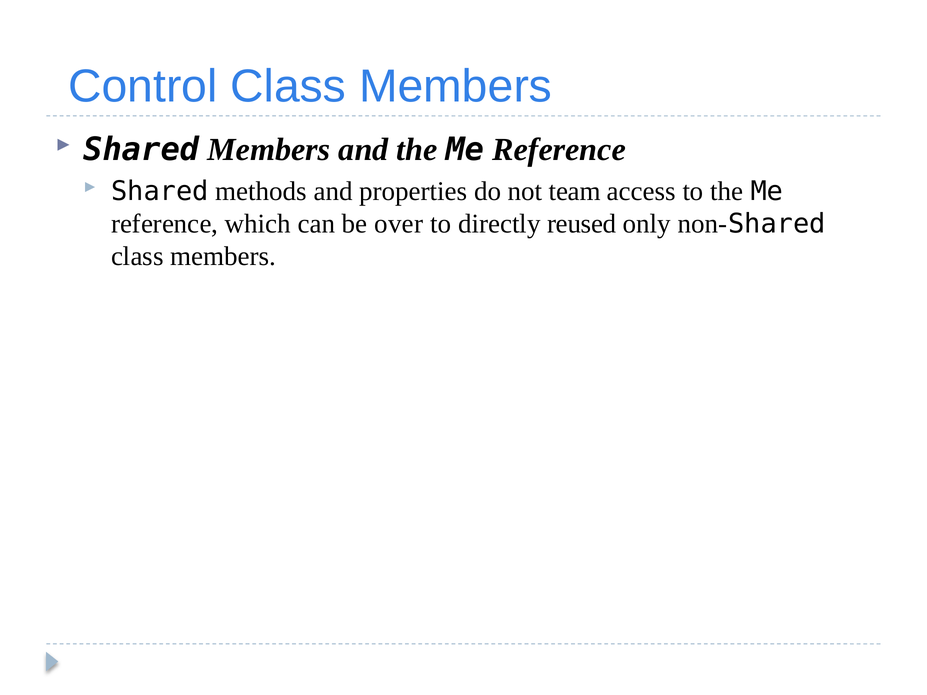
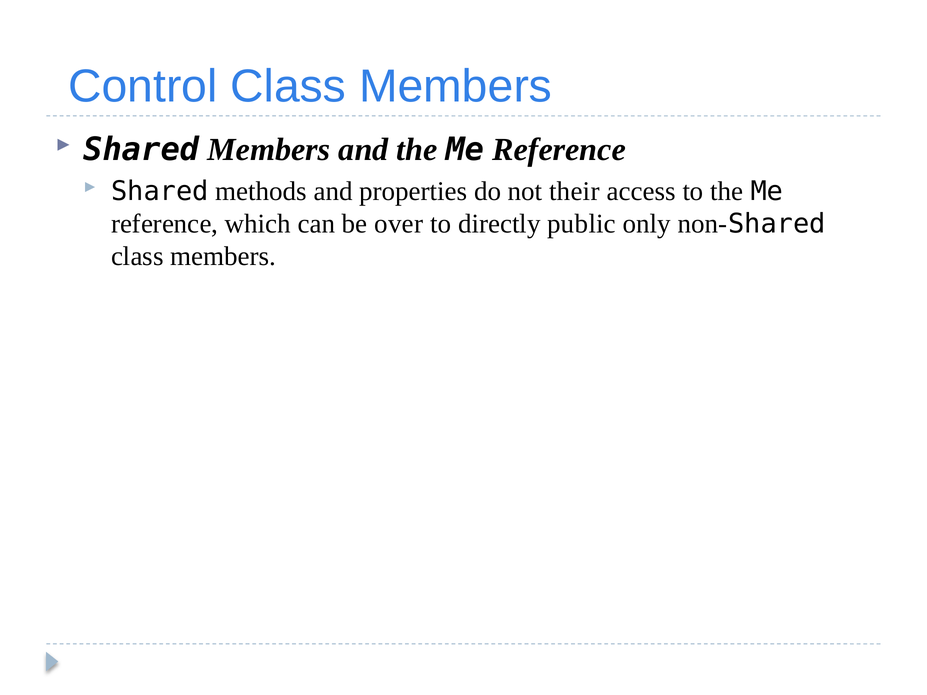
team: team -> their
reused: reused -> public
